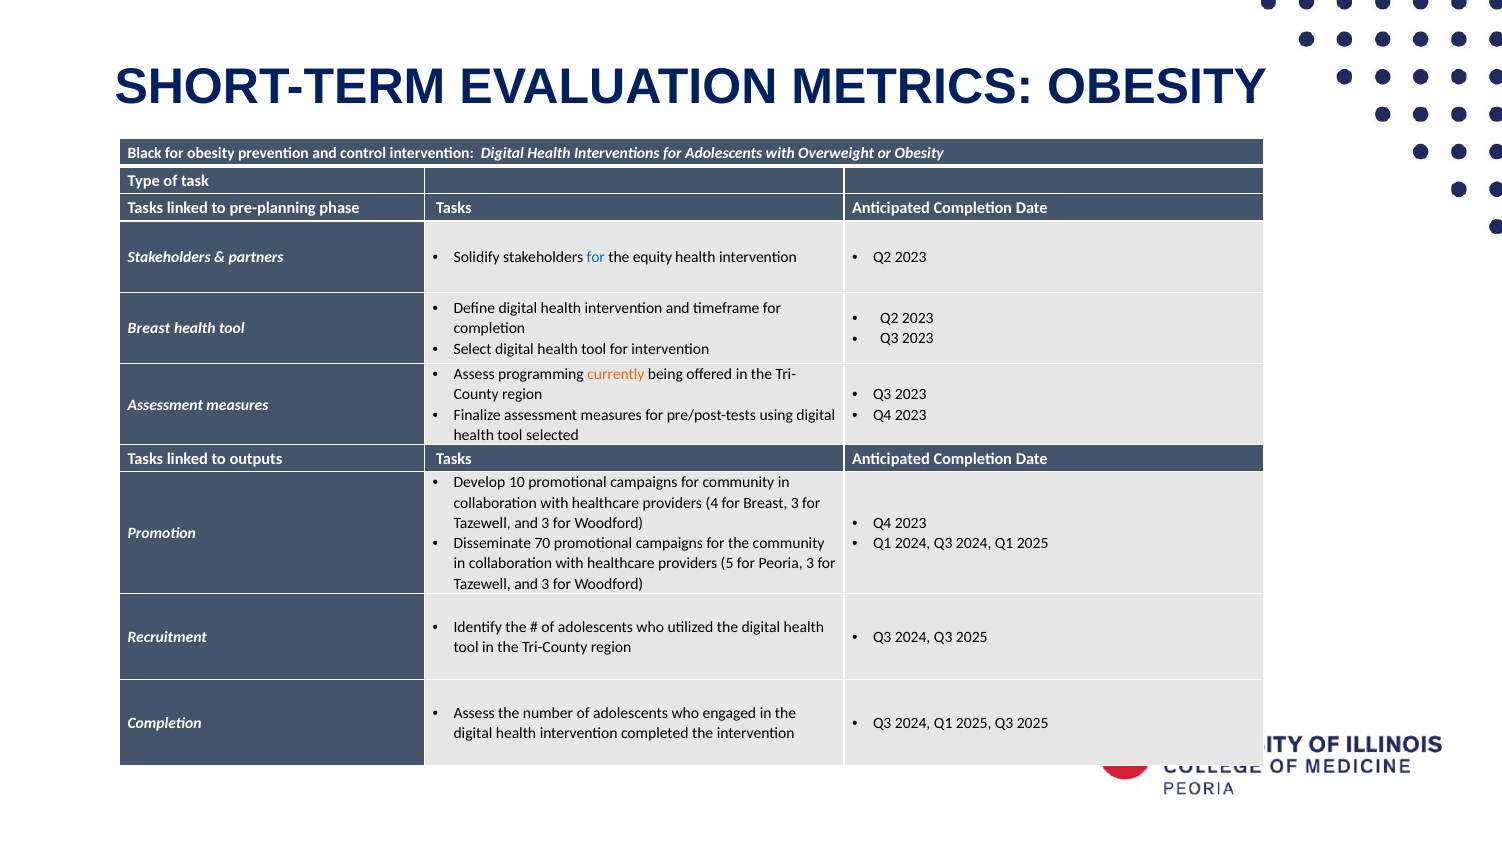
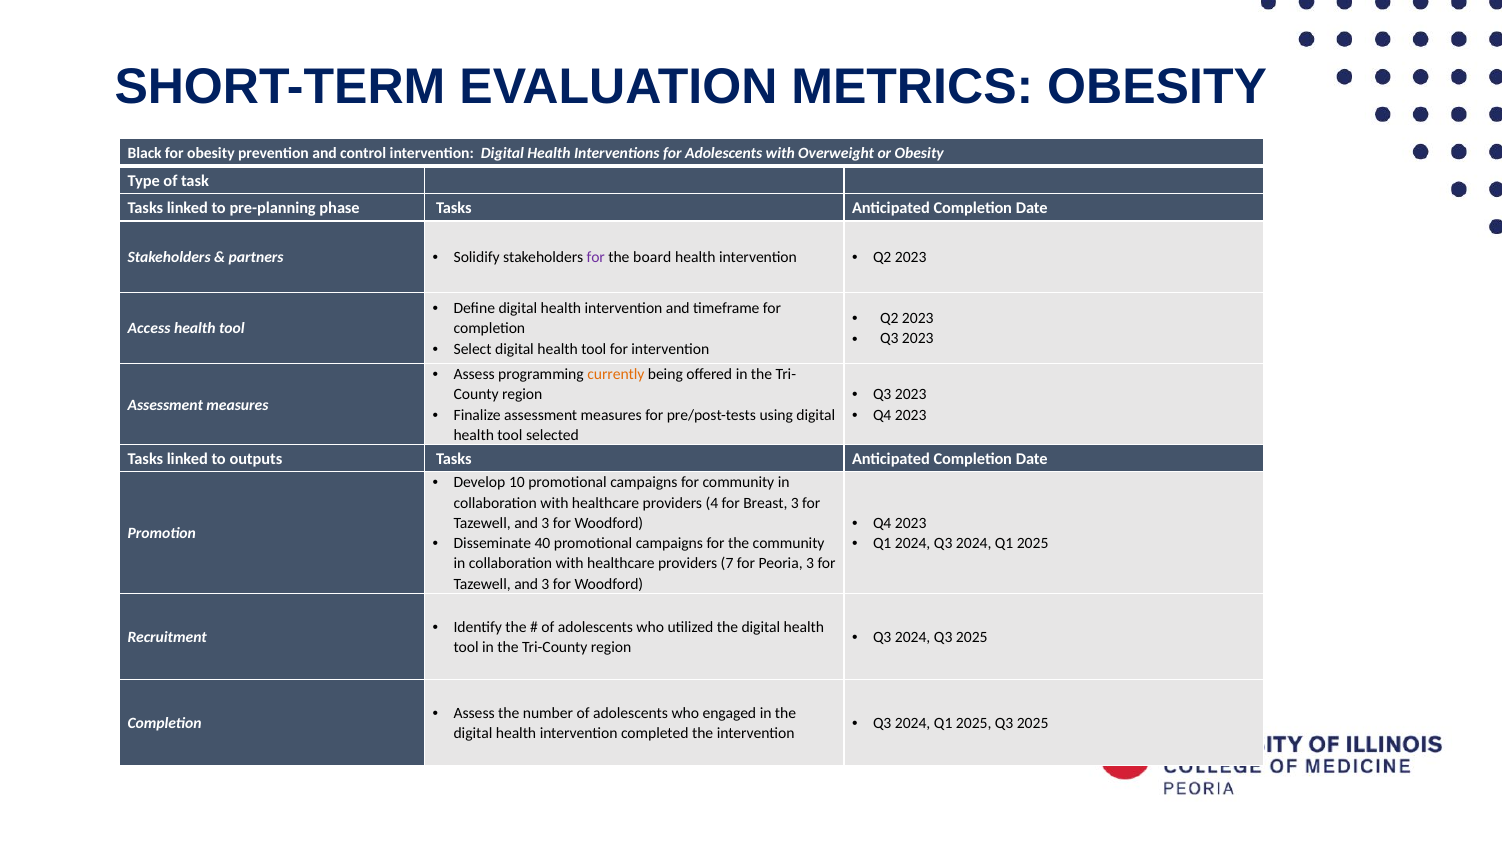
for at (596, 257) colour: blue -> purple
equity: equity -> board
Breast at (149, 329): Breast -> Access
70: 70 -> 40
5: 5 -> 7
